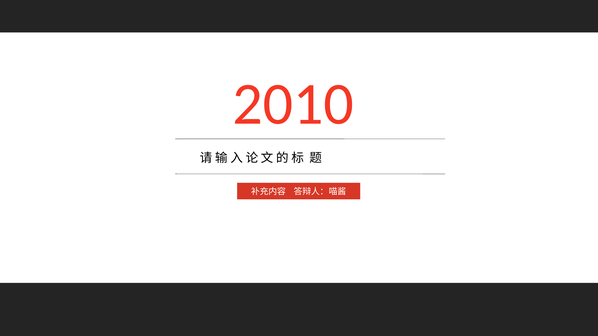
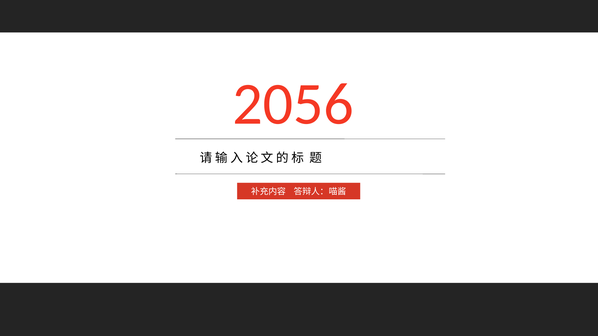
2010: 2010 -> 2056
